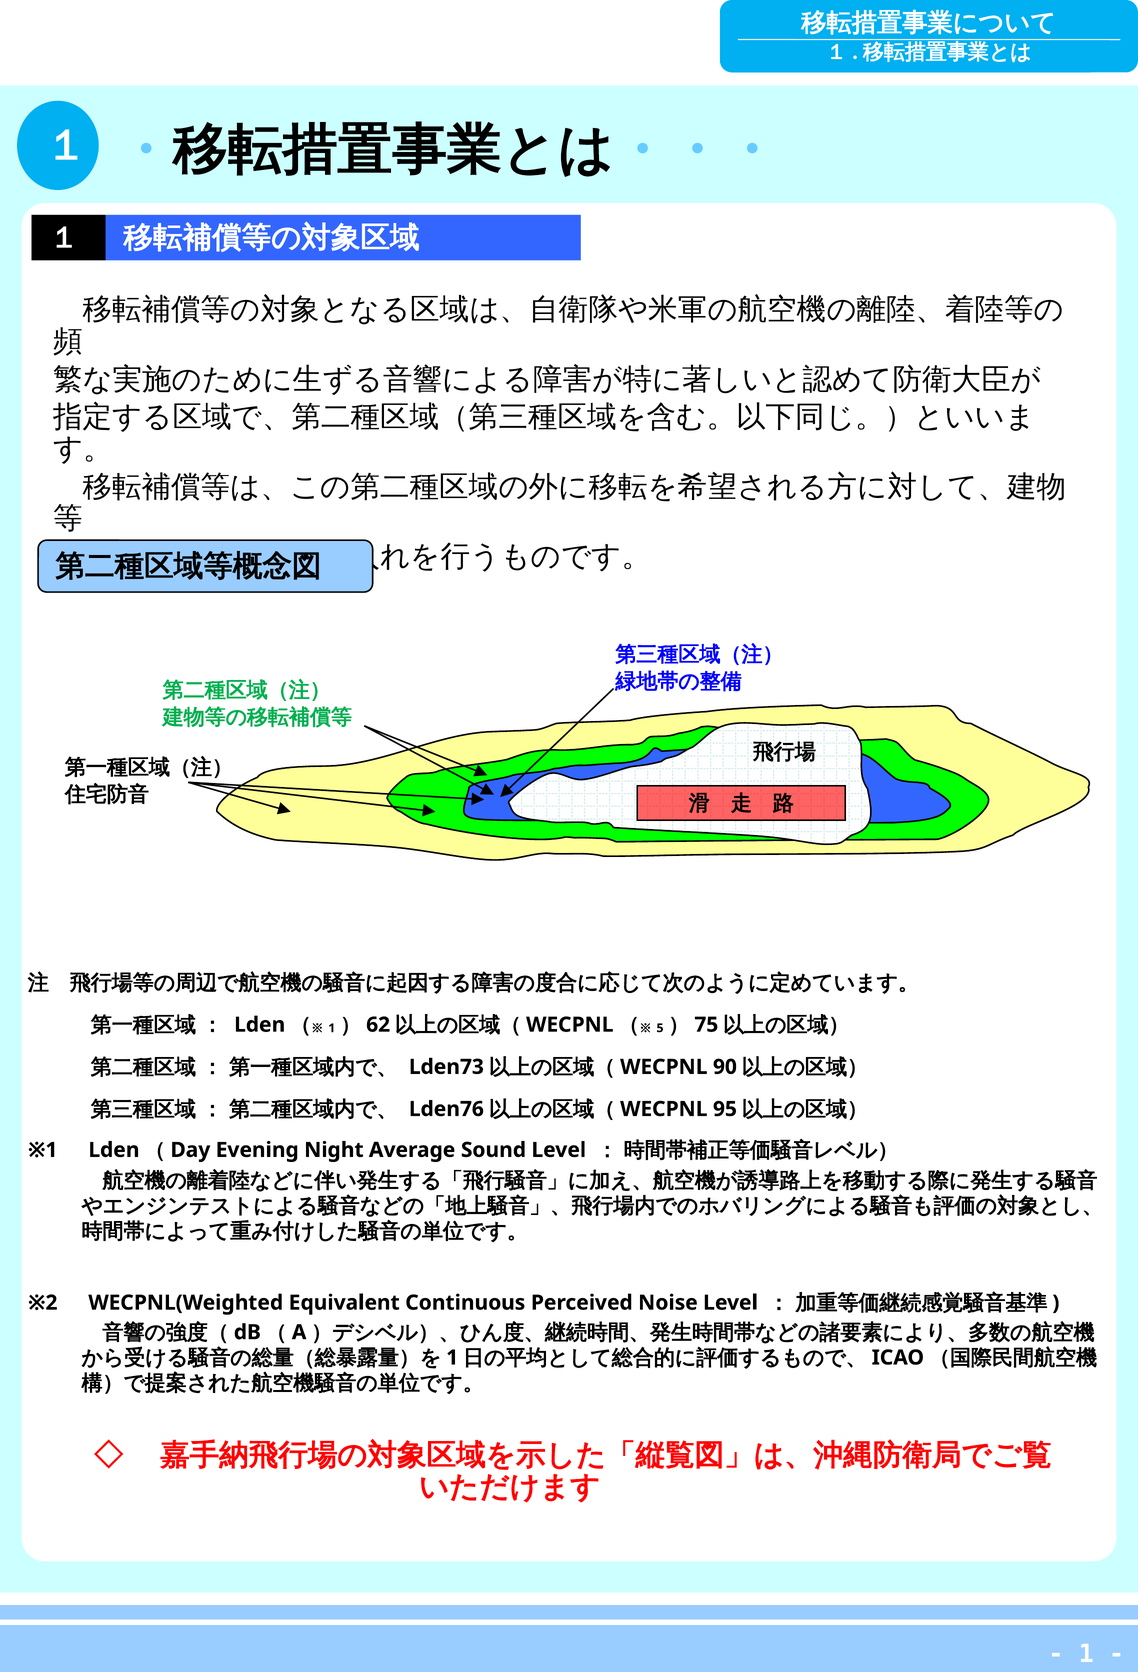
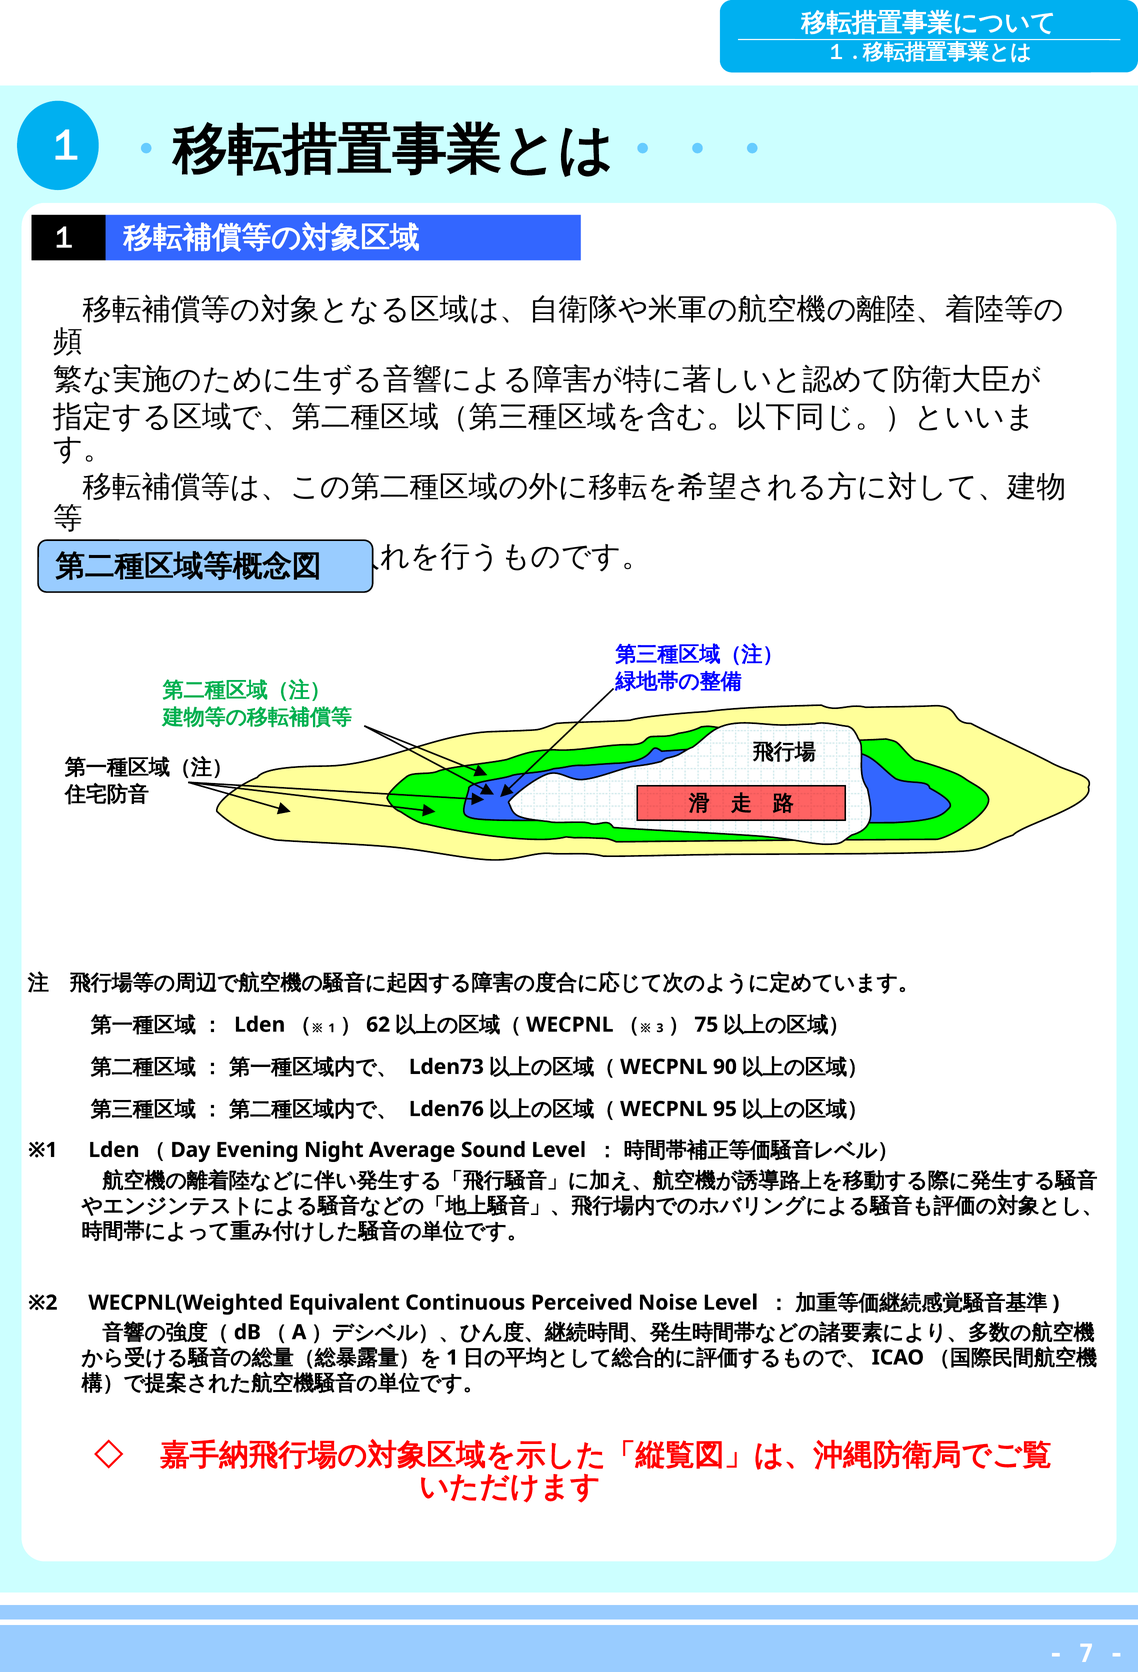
5: 5 -> 3
1 at (1086, 1655): 1 -> 7
